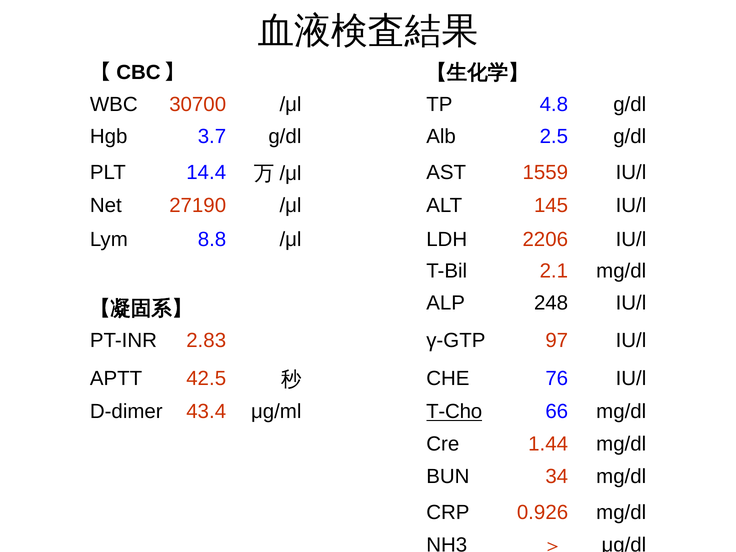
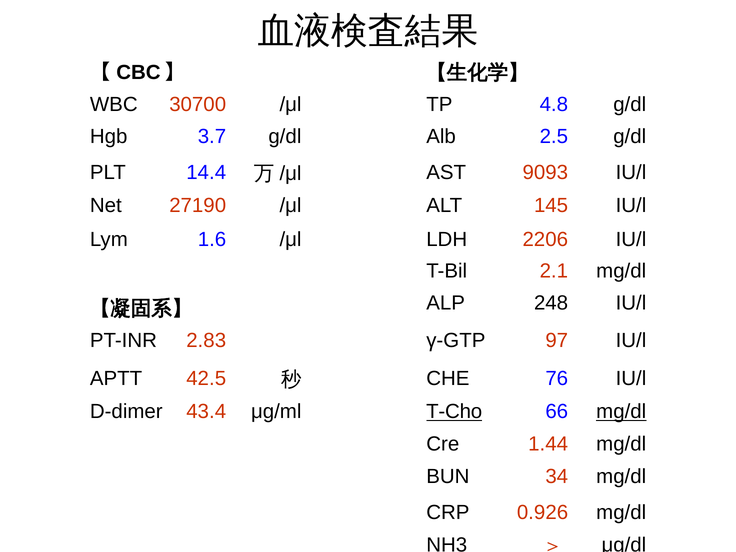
1559: 1559 -> 9093
8.8: 8.8 -> 1.6
mg/dl at (621, 412) underline: none -> present
